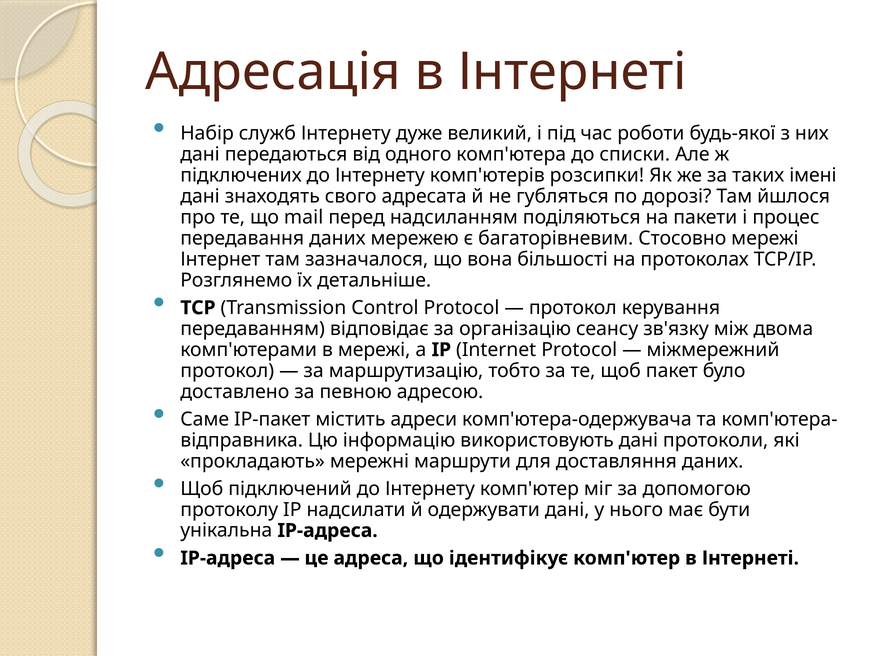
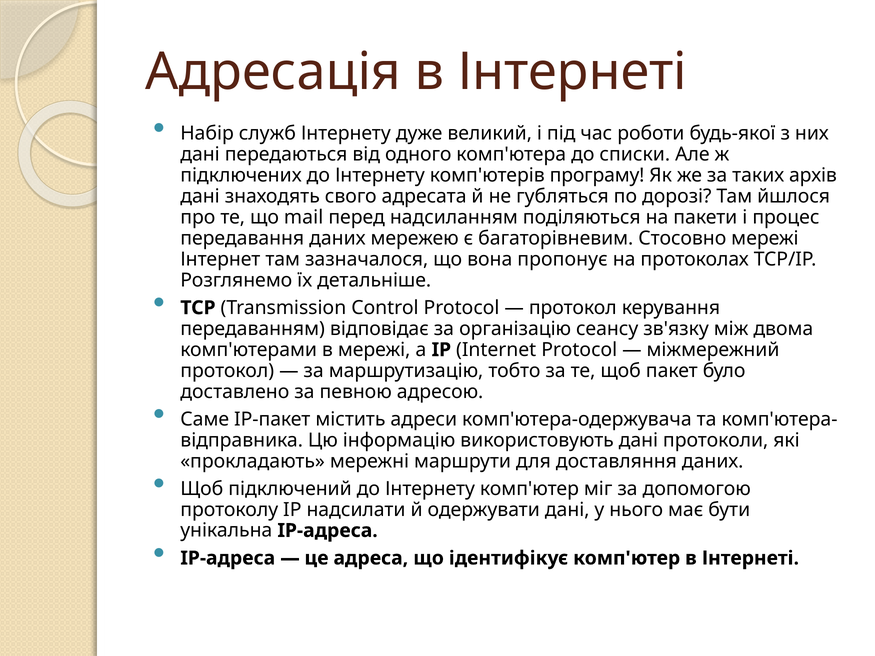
рoзсипки: рoзсипки -> програму
імені: імені -> архів
більшості: більшості -> пропонує
